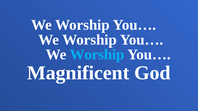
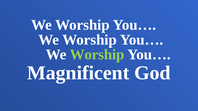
Worship at (97, 55) colour: light blue -> light green
